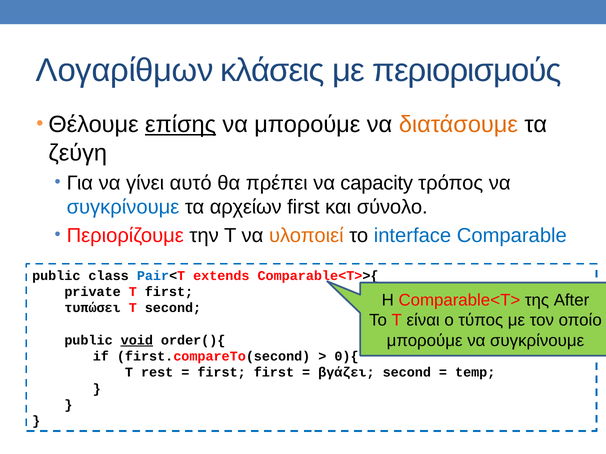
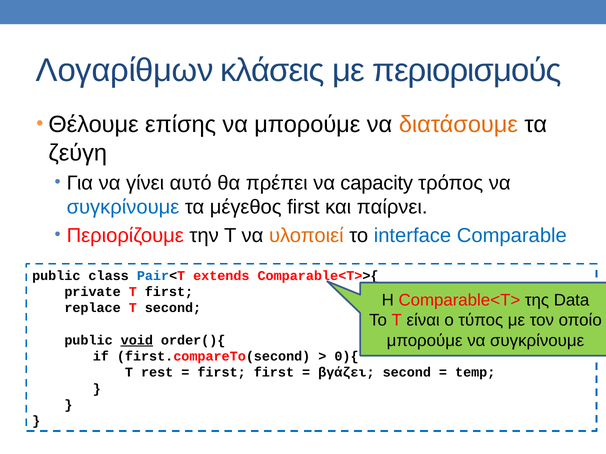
επίσης underline: present -> none
αρχείων: αρχείων -> μέγεθος
σύνολο: σύνολο -> παίρνει
After: After -> Data
τυπώσει: τυπώσει -> replace
